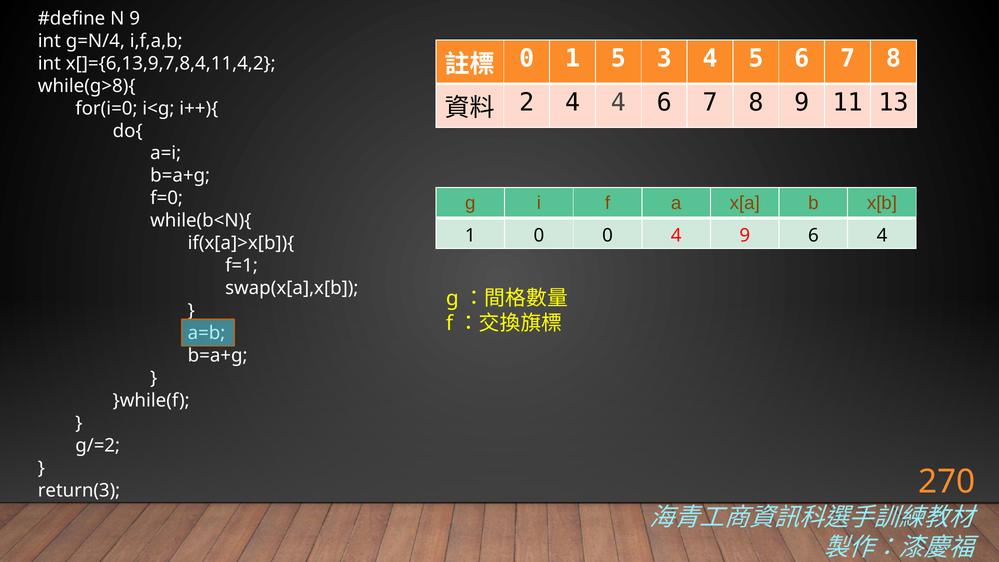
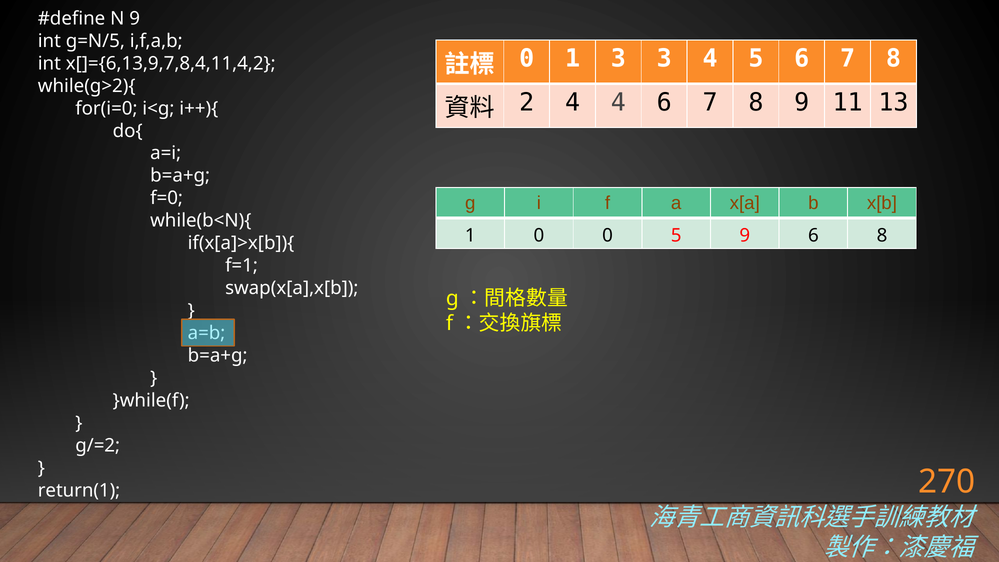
g=N/4: g=N/4 -> g=N/5
1 5: 5 -> 3
while(g>8){: while(g>8){ -> while(g>2){
0 4: 4 -> 5
6 4: 4 -> 8
return(3: return(3 -> return(1
